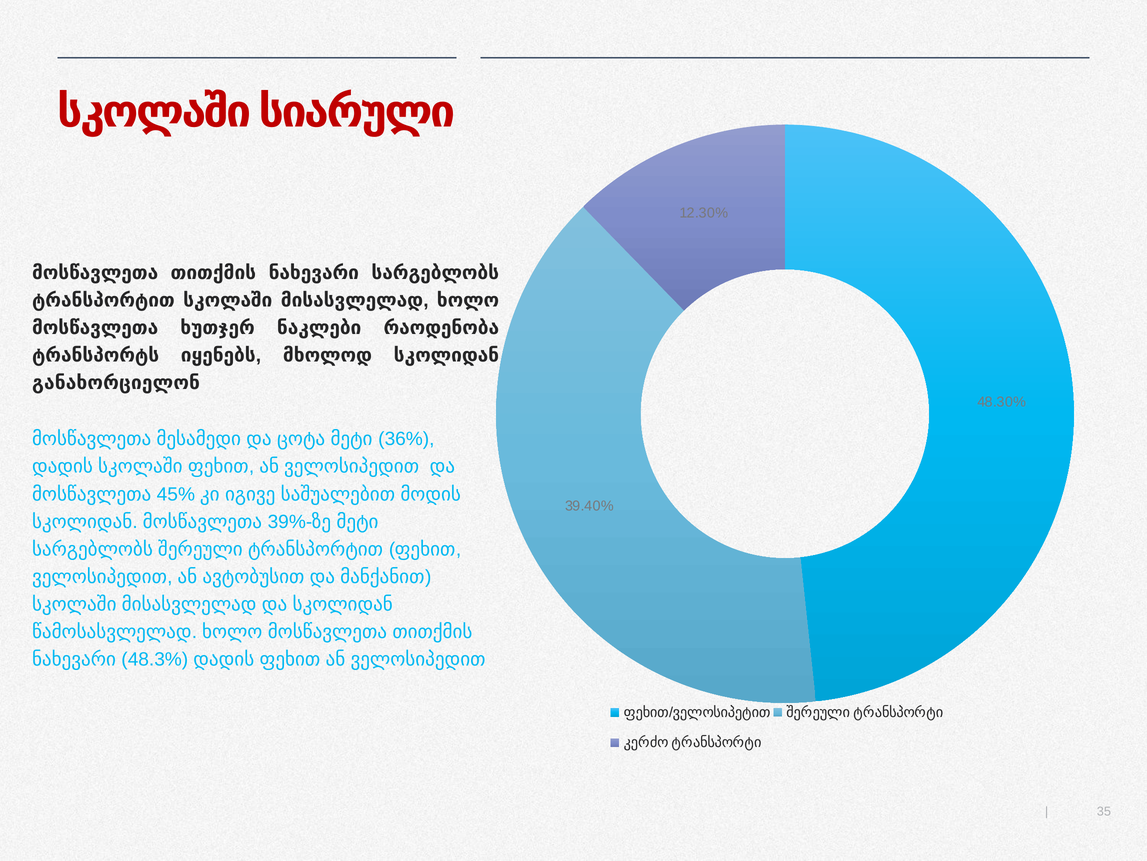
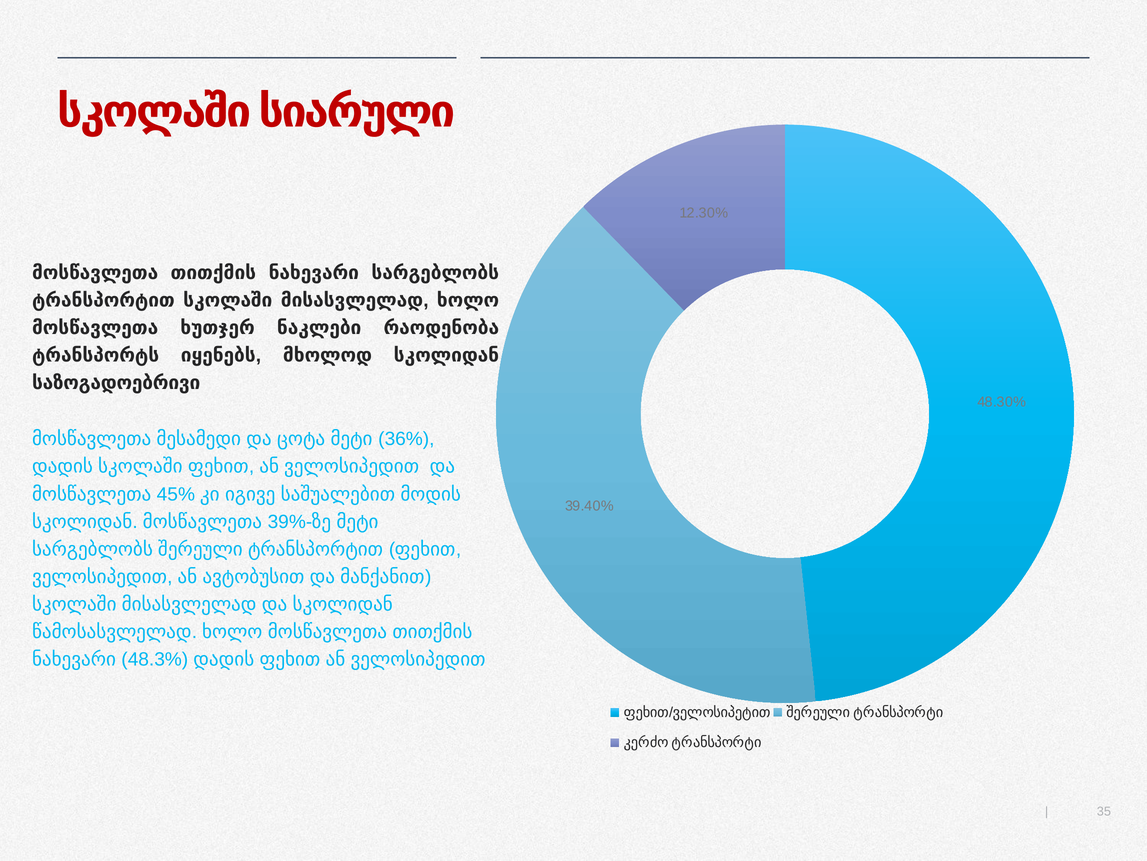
განახორციელონ: განახორციელონ -> საზოგადოებრივი
